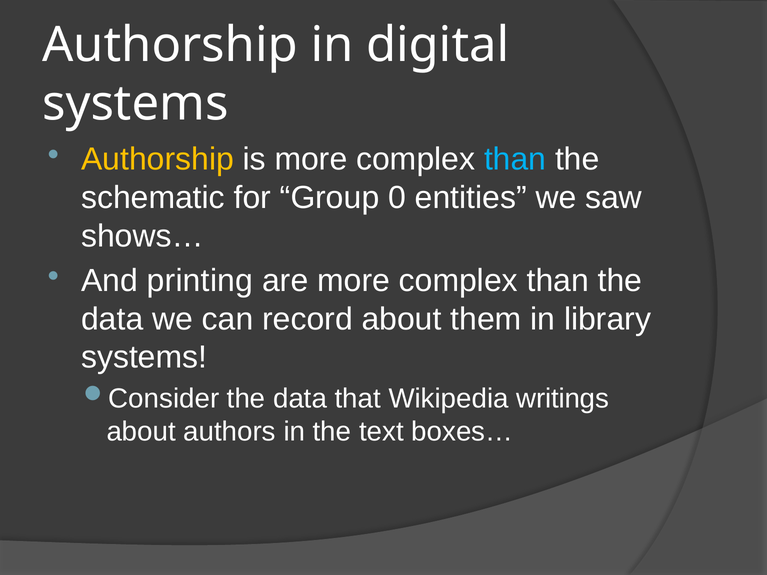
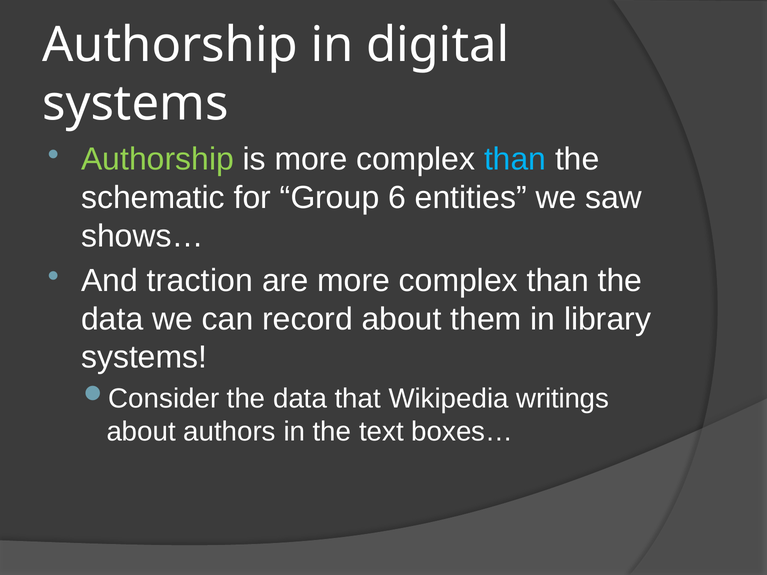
Authorship at (158, 159) colour: yellow -> light green
0: 0 -> 6
printing: printing -> traction
